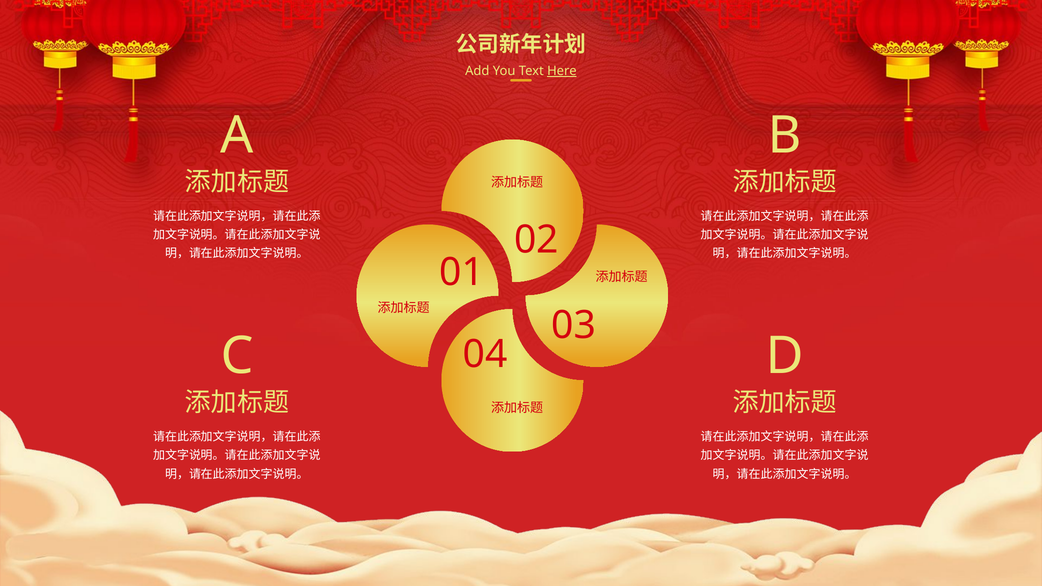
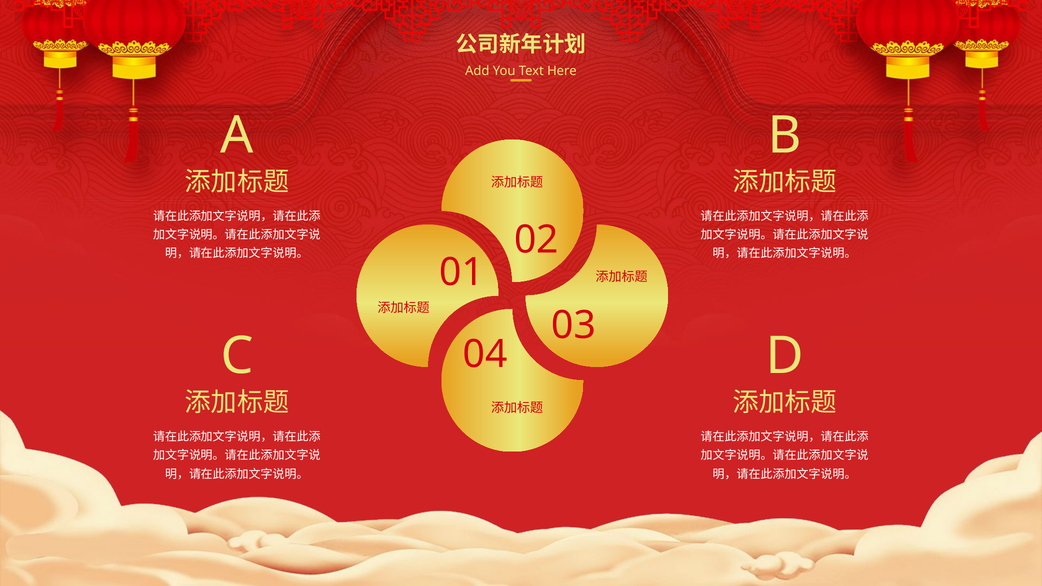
Here underline: present -> none
